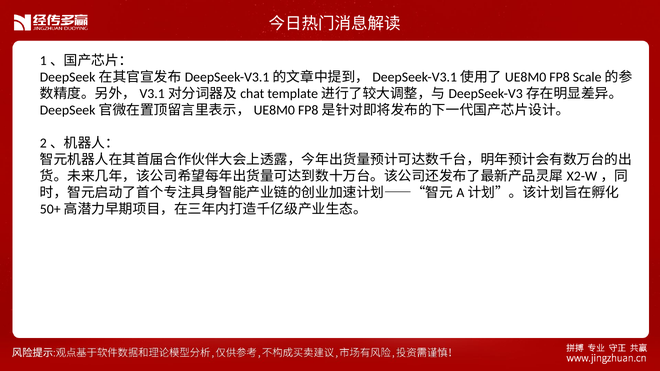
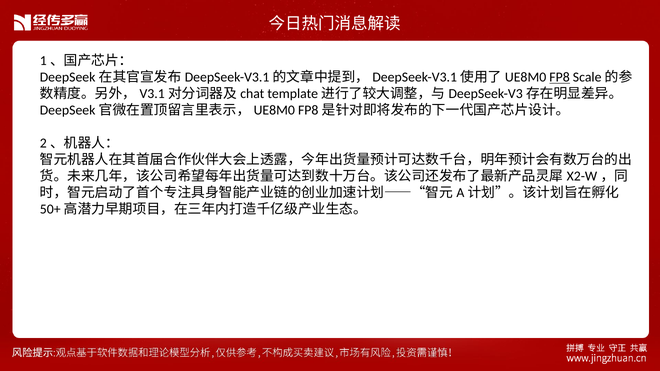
FP8 underline: none -> present
